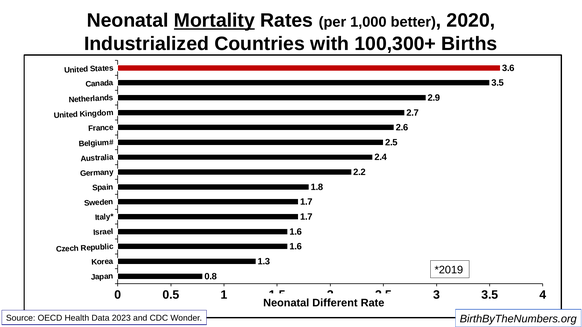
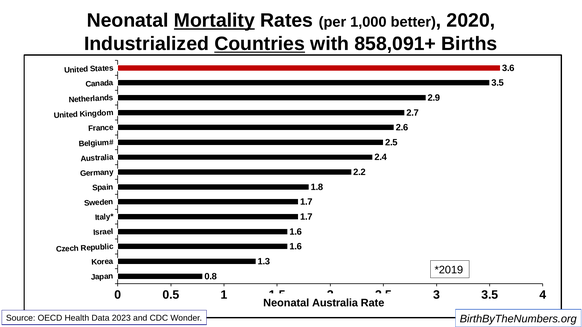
Countries underline: none -> present
100,300+: 100,300+ -> 858,091+
Neonatal Different: Different -> Australia
